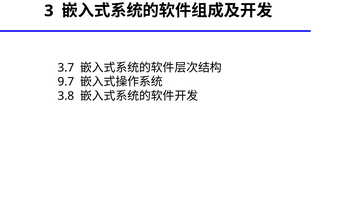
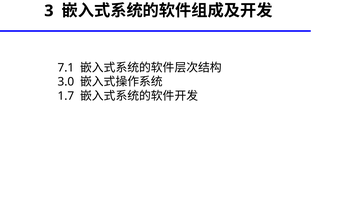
3.7: 3.7 -> 7.1
9.7: 9.7 -> 3.0
3.8: 3.8 -> 1.7
